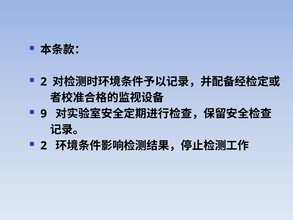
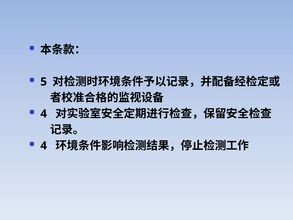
2 at (44, 82): 2 -> 5
9 at (44, 114): 9 -> 4
2 at (44, 146): 2 -> 4
